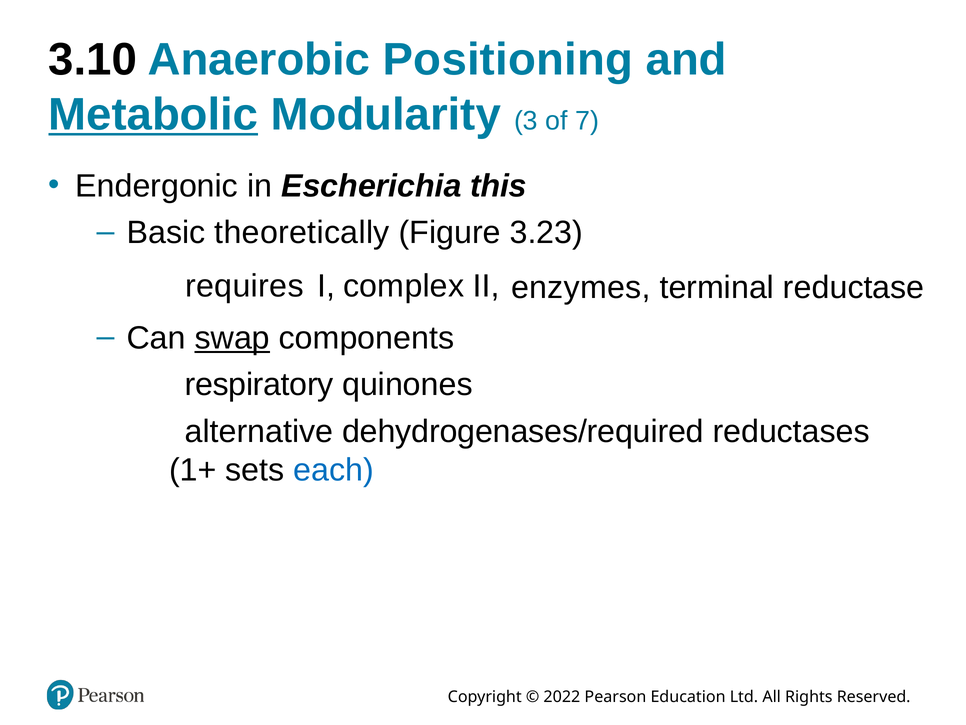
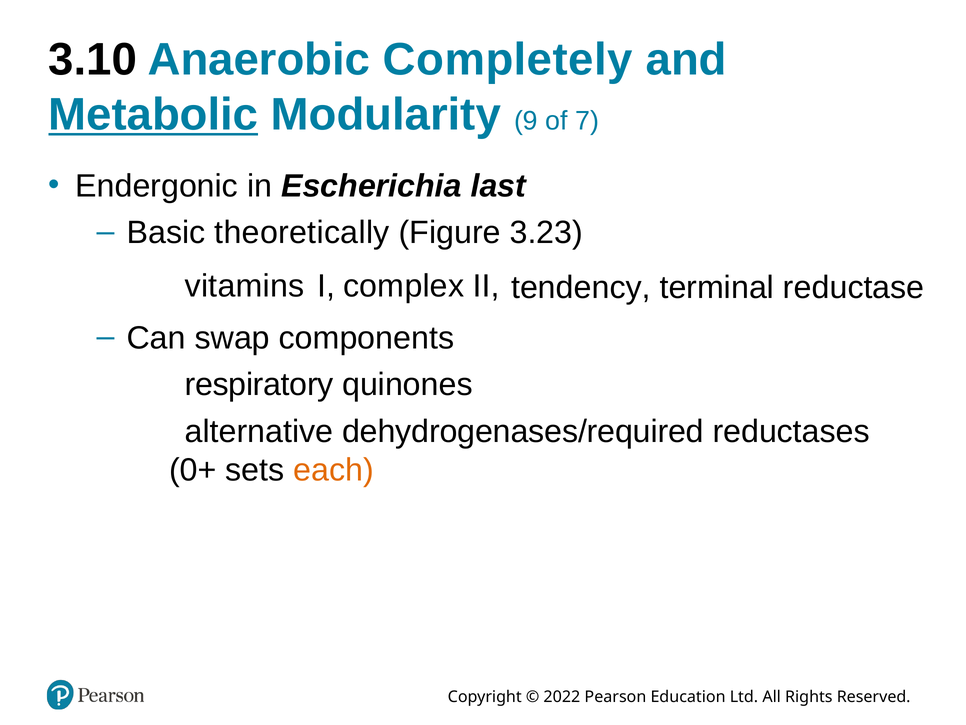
Positioning: Positioning -> Completely
3: 3 -> 9
this: this -> last
requires: requires -> vitamins
enzymes: enzymes -> tendency
swap underline: present -> none
1+: 1+ -> 0+
each colour: blue -> orange
